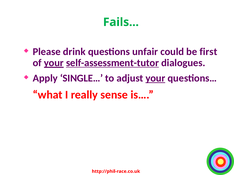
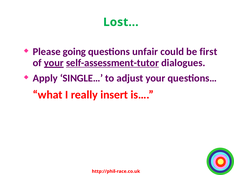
Fails: Fails -> Lost
drink: drink -> going
your at (155, 78) underline: present -> none
sense: sense -> insert
